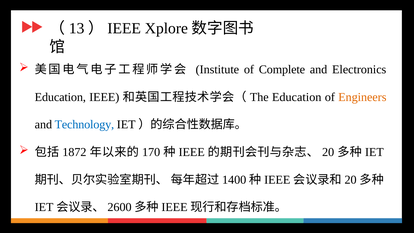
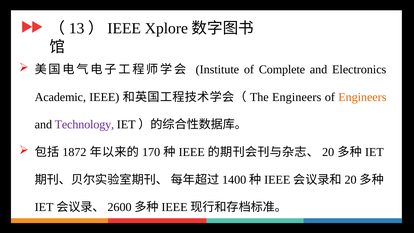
Education at (60, 97): Education -> Academic
Education at (297, 97): Education -> Engineers
Technology colour: blue -> purple
